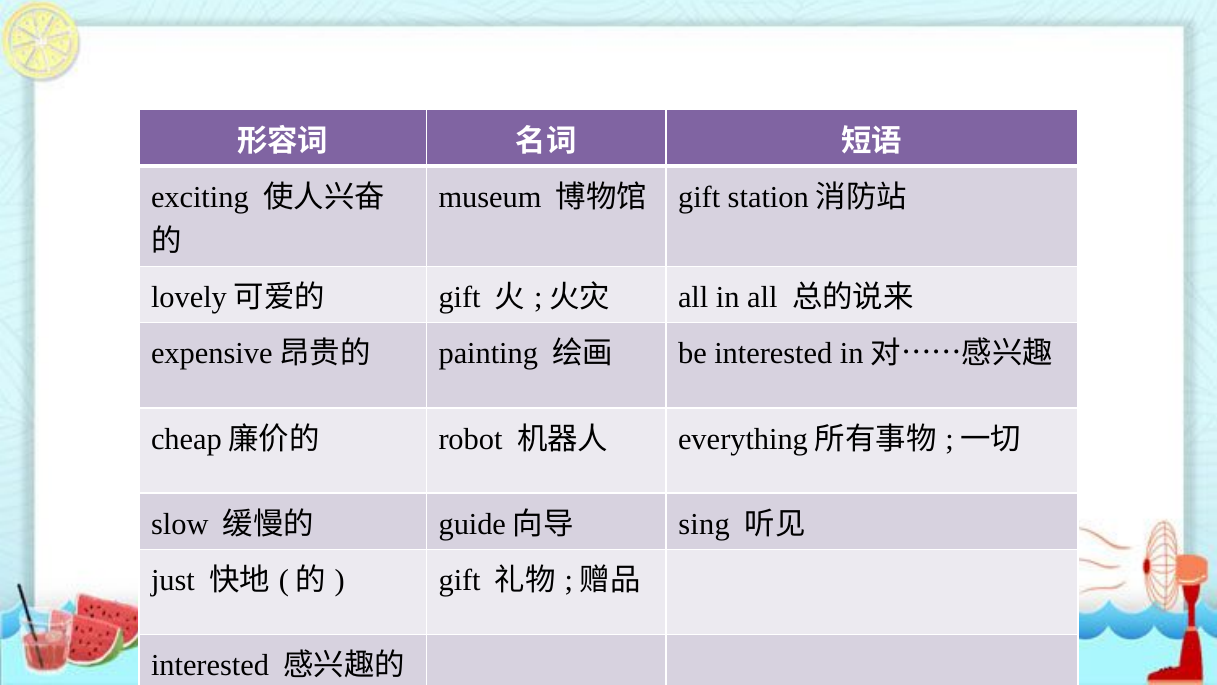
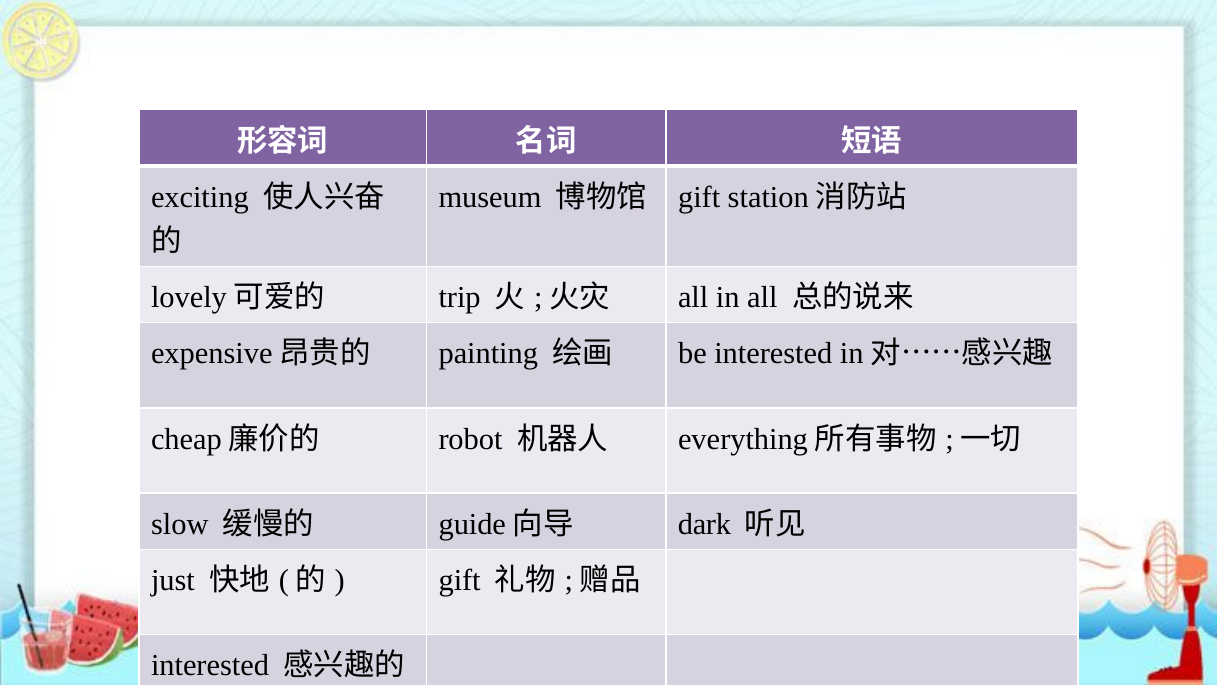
gift at (460, 297): gift -> trip
sing at (704, 524): sing -> dark
